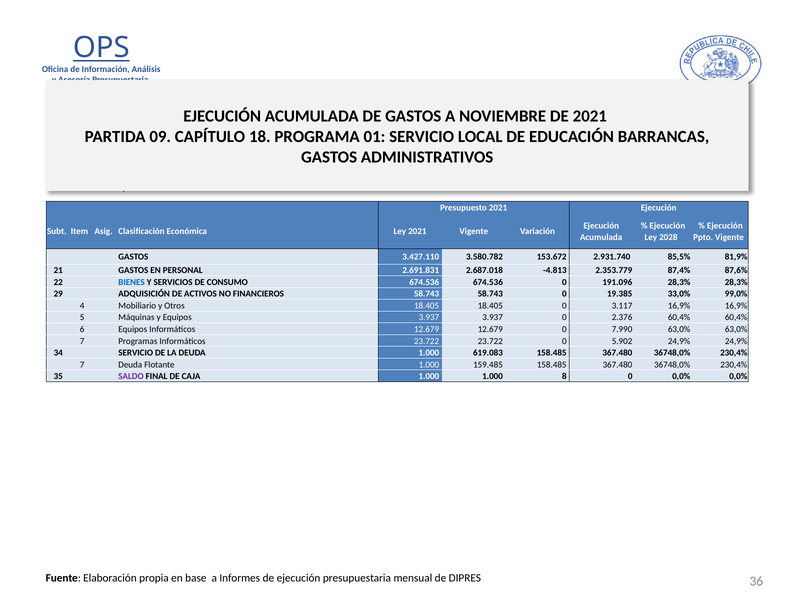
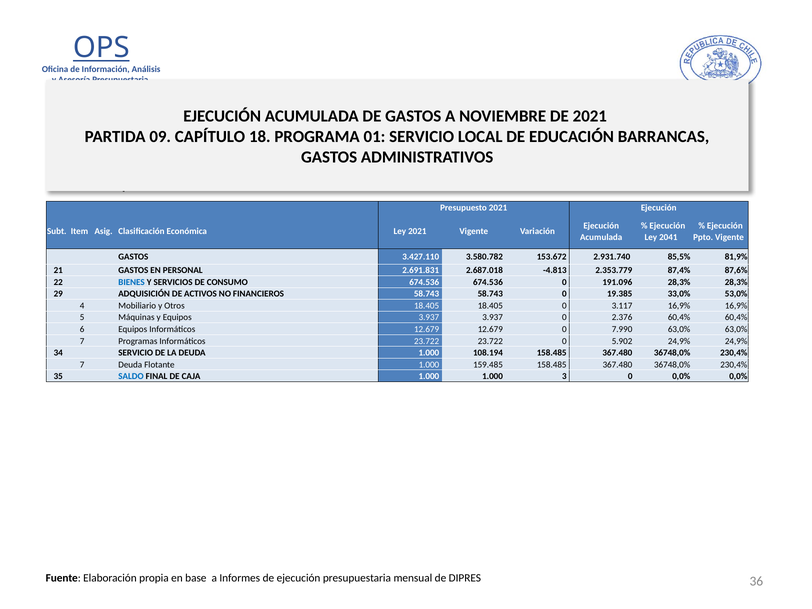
2028: 2028 -> 2041
99,0%: 99,0% -> 53,0%
619.083: 619.083 -> 108.194
SALDO colour: purple -> blue
8: 8 -> 3
